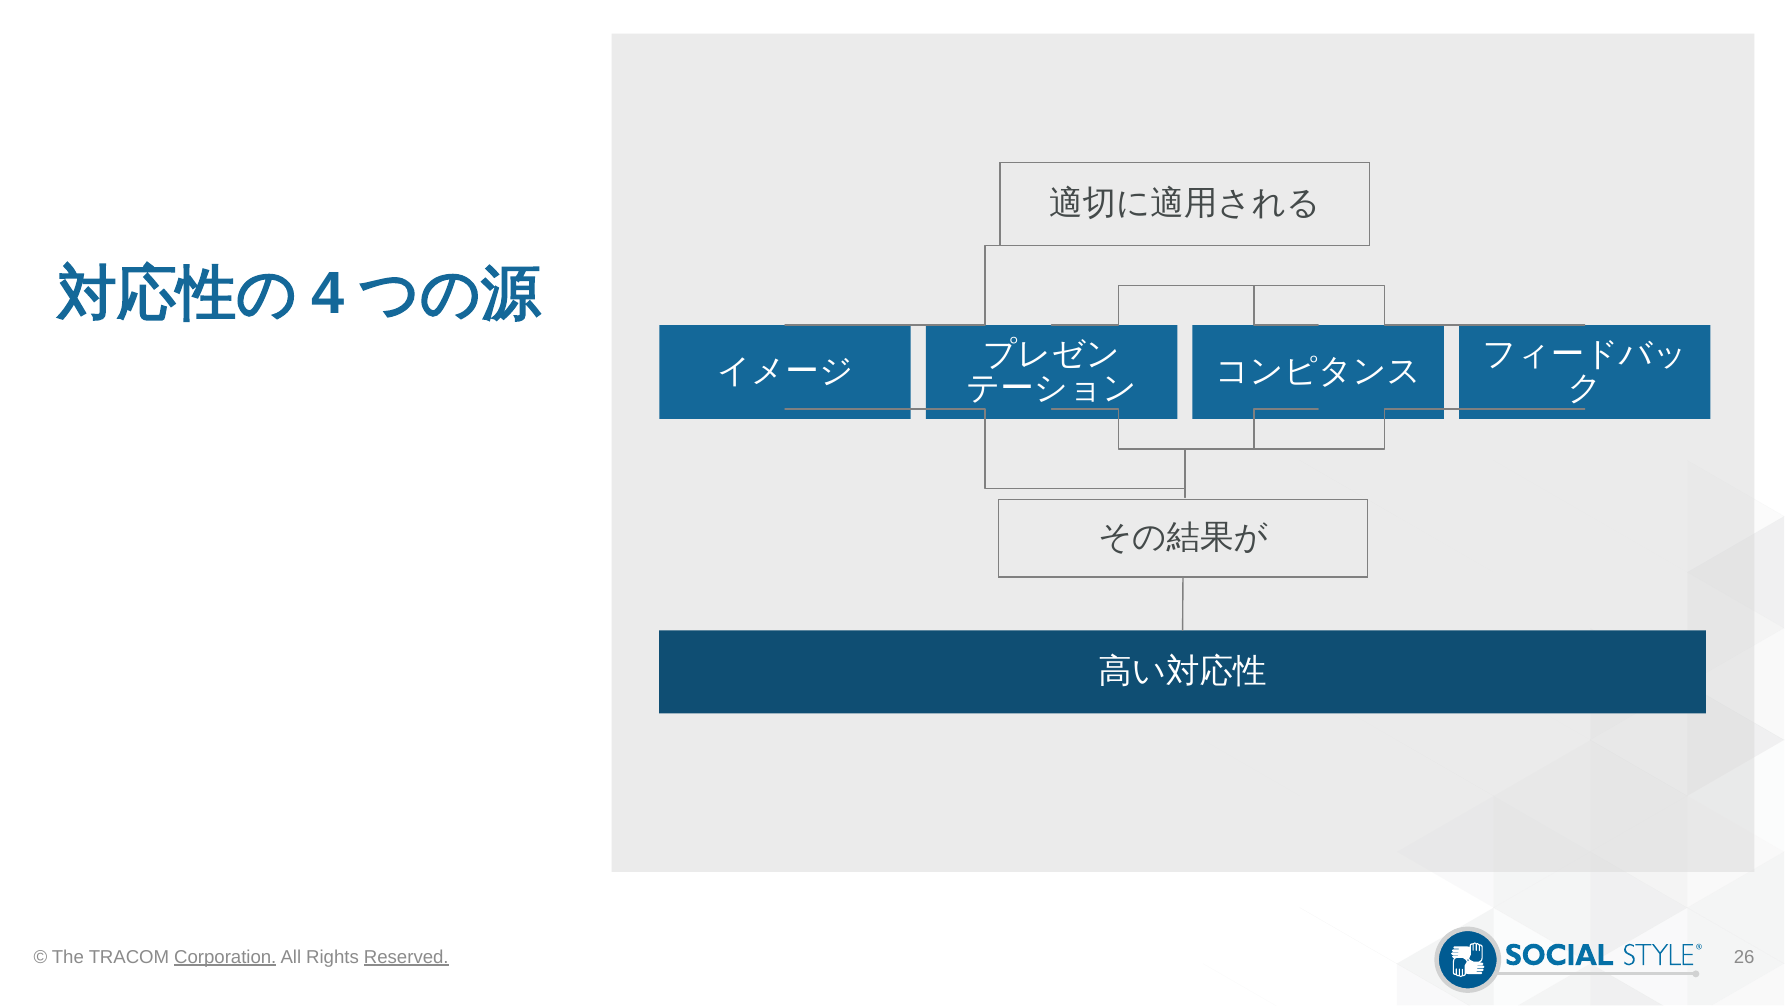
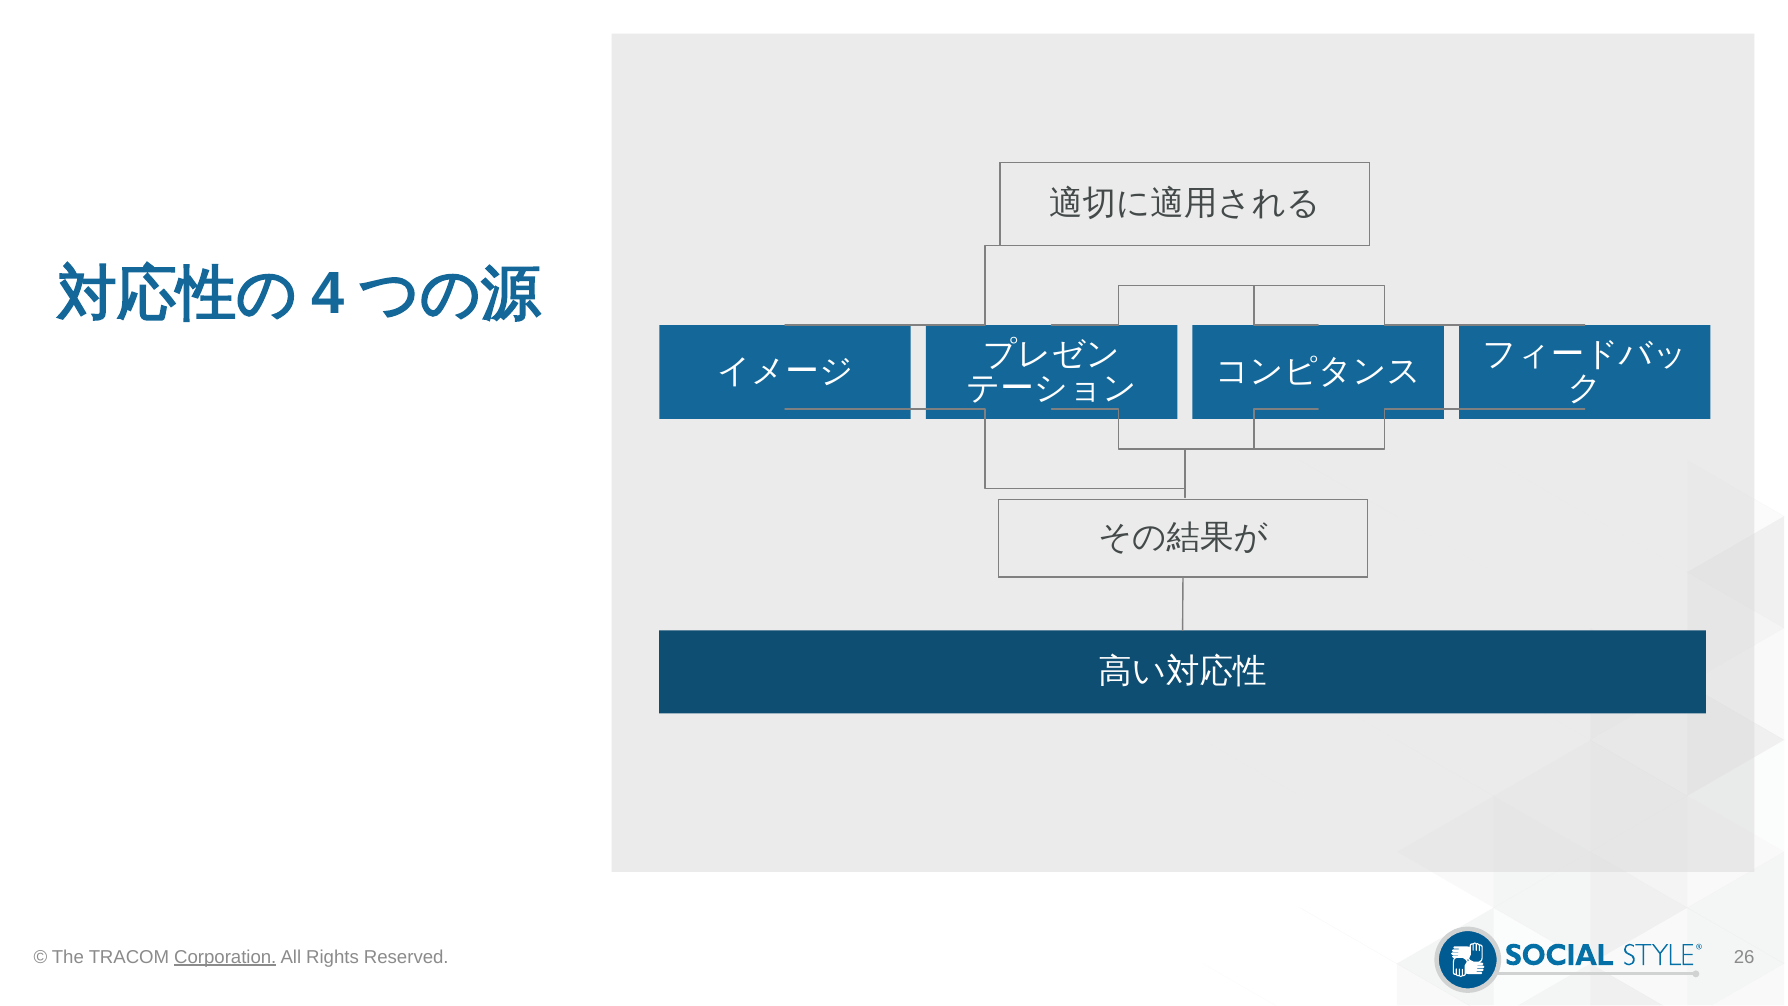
Reserved underline: present -> none
